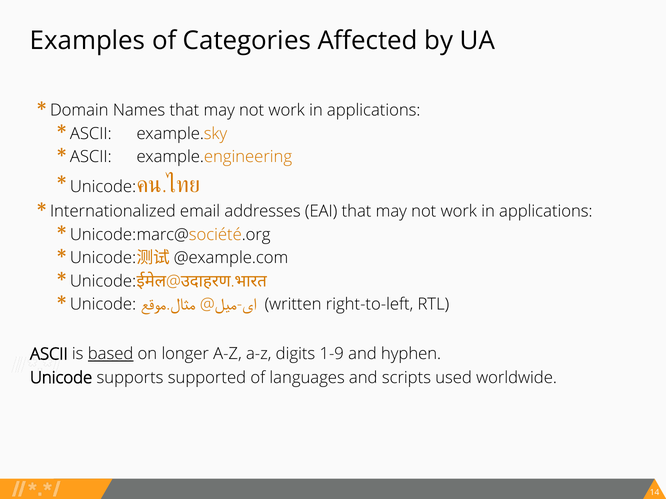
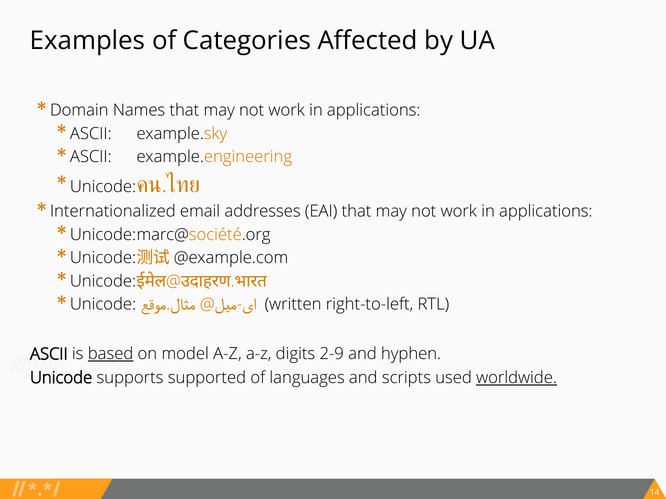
longer: longer -> model
1-9: 1-9 -> 2-9
worldwide underline: none -> present
